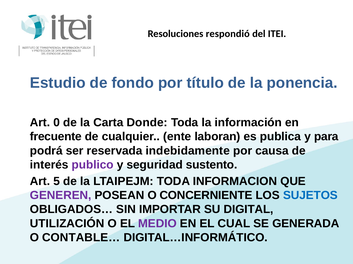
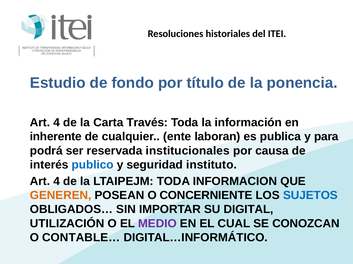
respondió: respondió -> historiales
0 at (57, 123): 0 -> 4
Donde: Donde -> Través
frecuente: frecuente -> inherente
indebidamente: indebidamente -> institucionales
publico colour: purple -> blue
sustento: sustento -> instituto
5 at (57, 182): 5 -> 4
GENEREN colour: purple -> orange
GENERADA: GENERADA -> CONOZCAN
